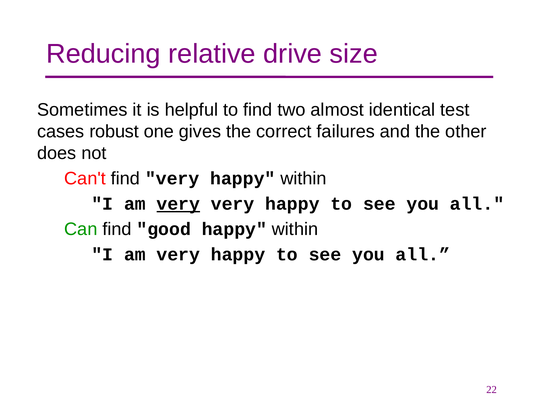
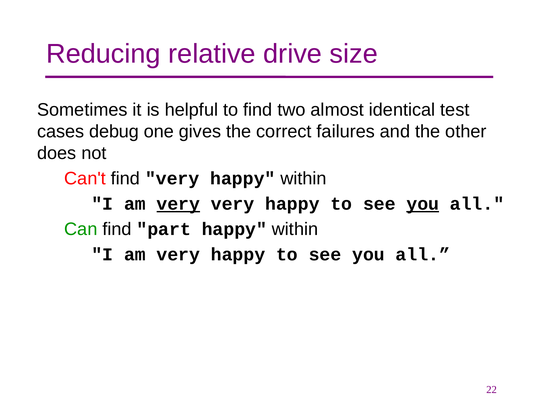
robust: robust -> debug
you at (423, 204) underline: none -> present
good: good -> part
